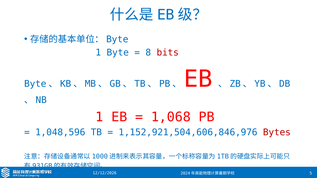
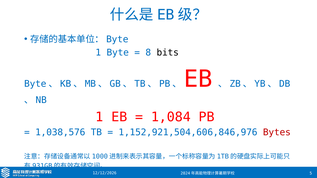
bits colour: red -> black
1,068: 1,068 -> 1,084
1,048,596: 1,048,596 -> 1,038,576
